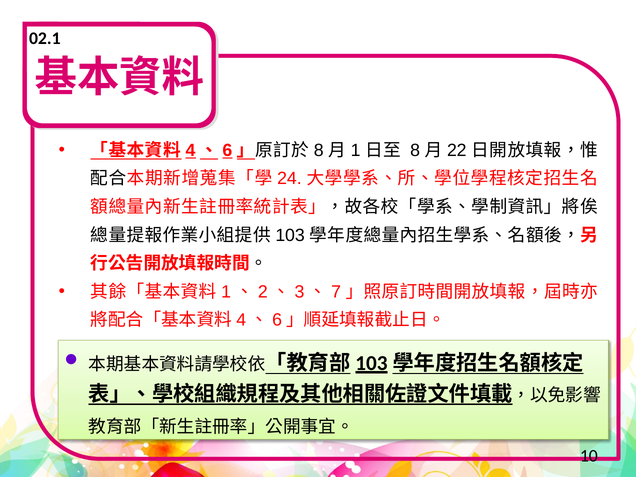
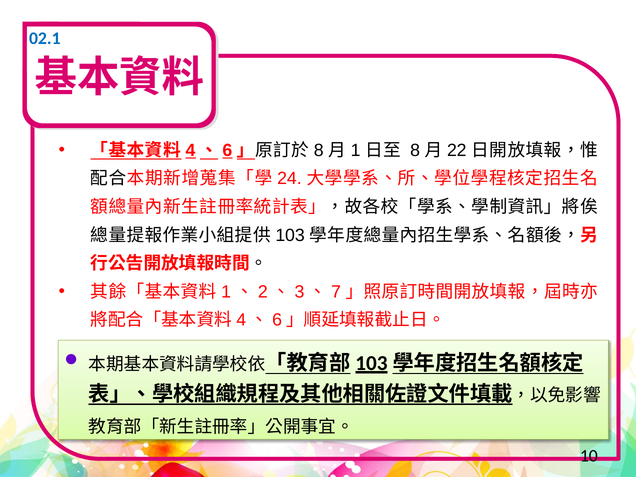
02.1 colour: black -> blue
